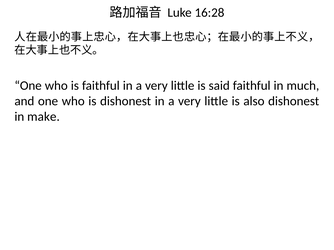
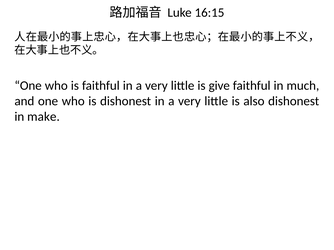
16:28: 16:28 -> 16:15
said: said -> give
